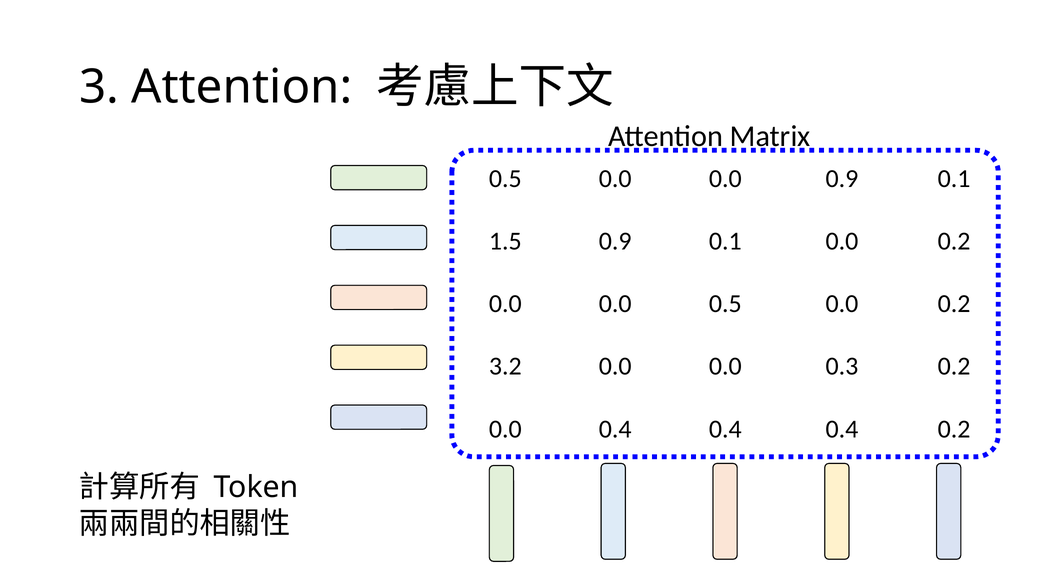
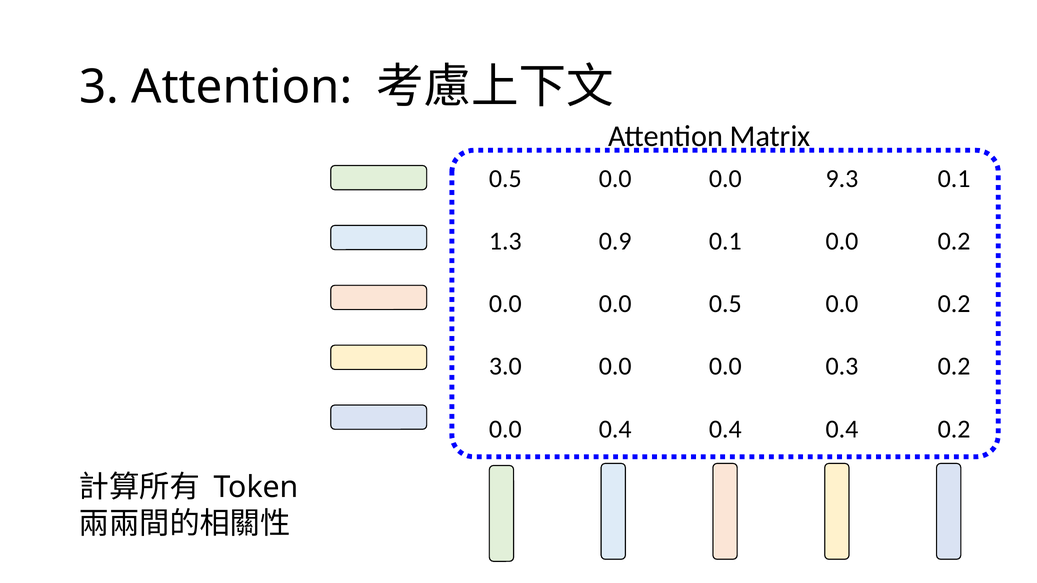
0.9 at (842, 179): 0.9 -> 9.3
1.5: 1.5 -> 1.3
3.2: 3.2 -> 3.0
